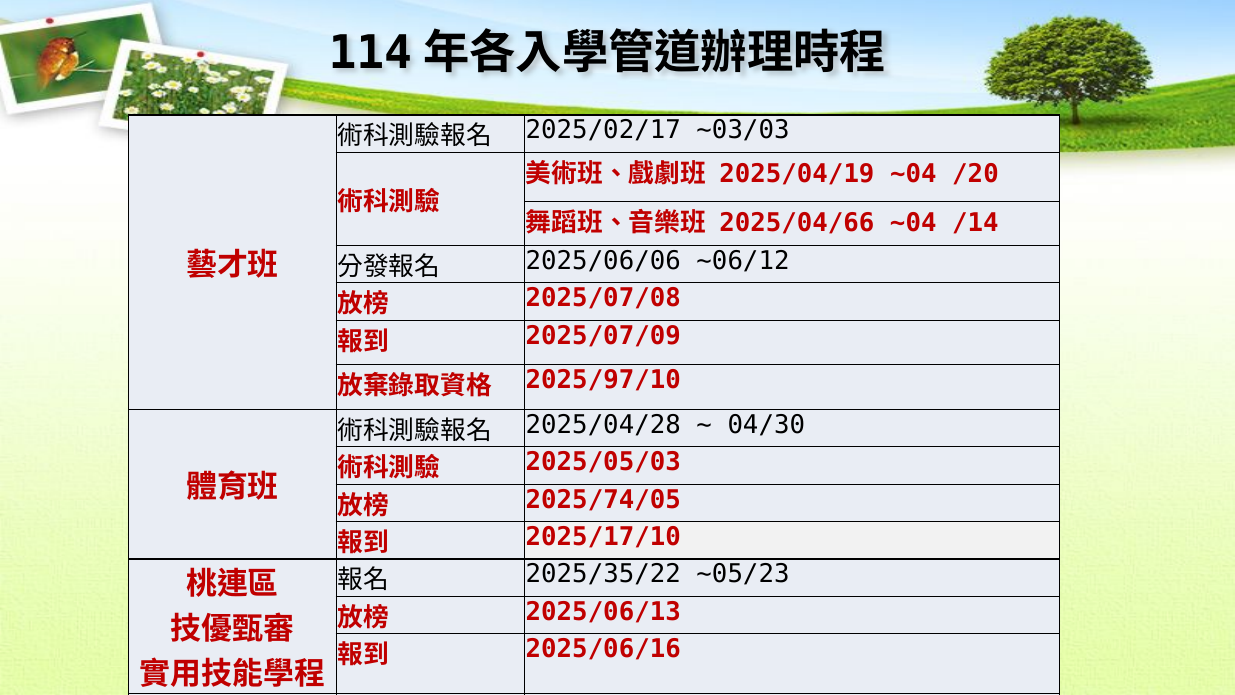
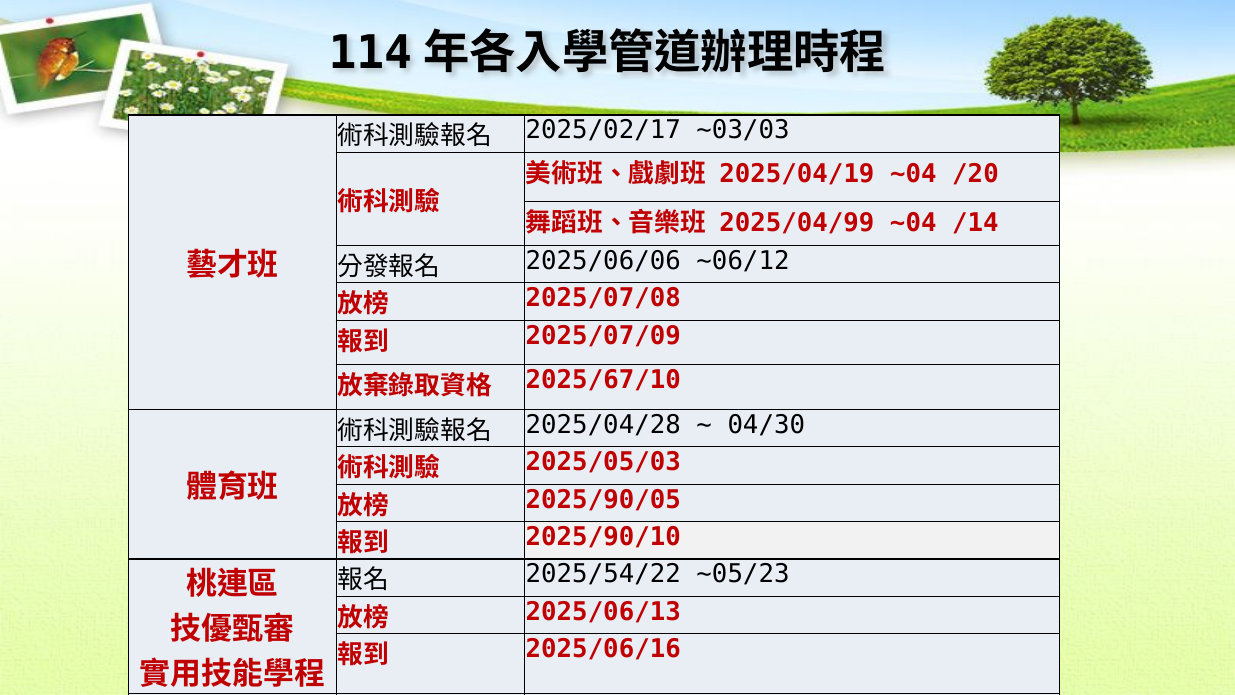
2025/04/66: 2025/04/66 -> 2025/04/99
2025/97/10: 2025/97/10 -> 2025/67/10
2025/74/05: 2025/74/05 -> 2025/90/05
2025/17/10: 2025/17/10 -> 2025/90/10
2025/35/22: 2025/35/22 -> 2025/54/22
